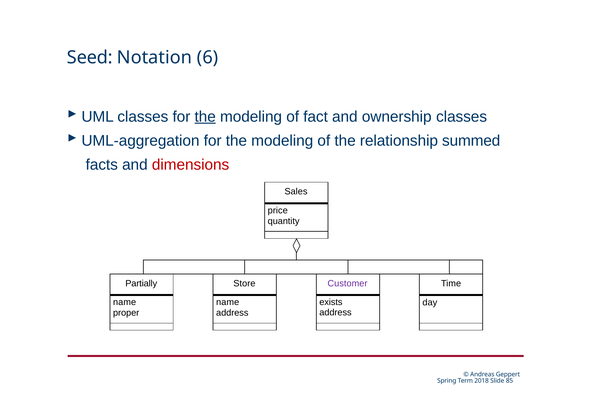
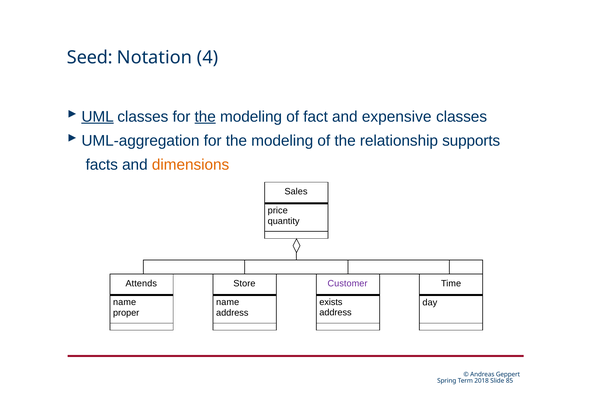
6: 6 -> 4
UML underline: none -> present
ownership: ownership -> expensive
summed: summed -> supports
dimensions colour: red -> orange
Partially: Partially -> Attends
